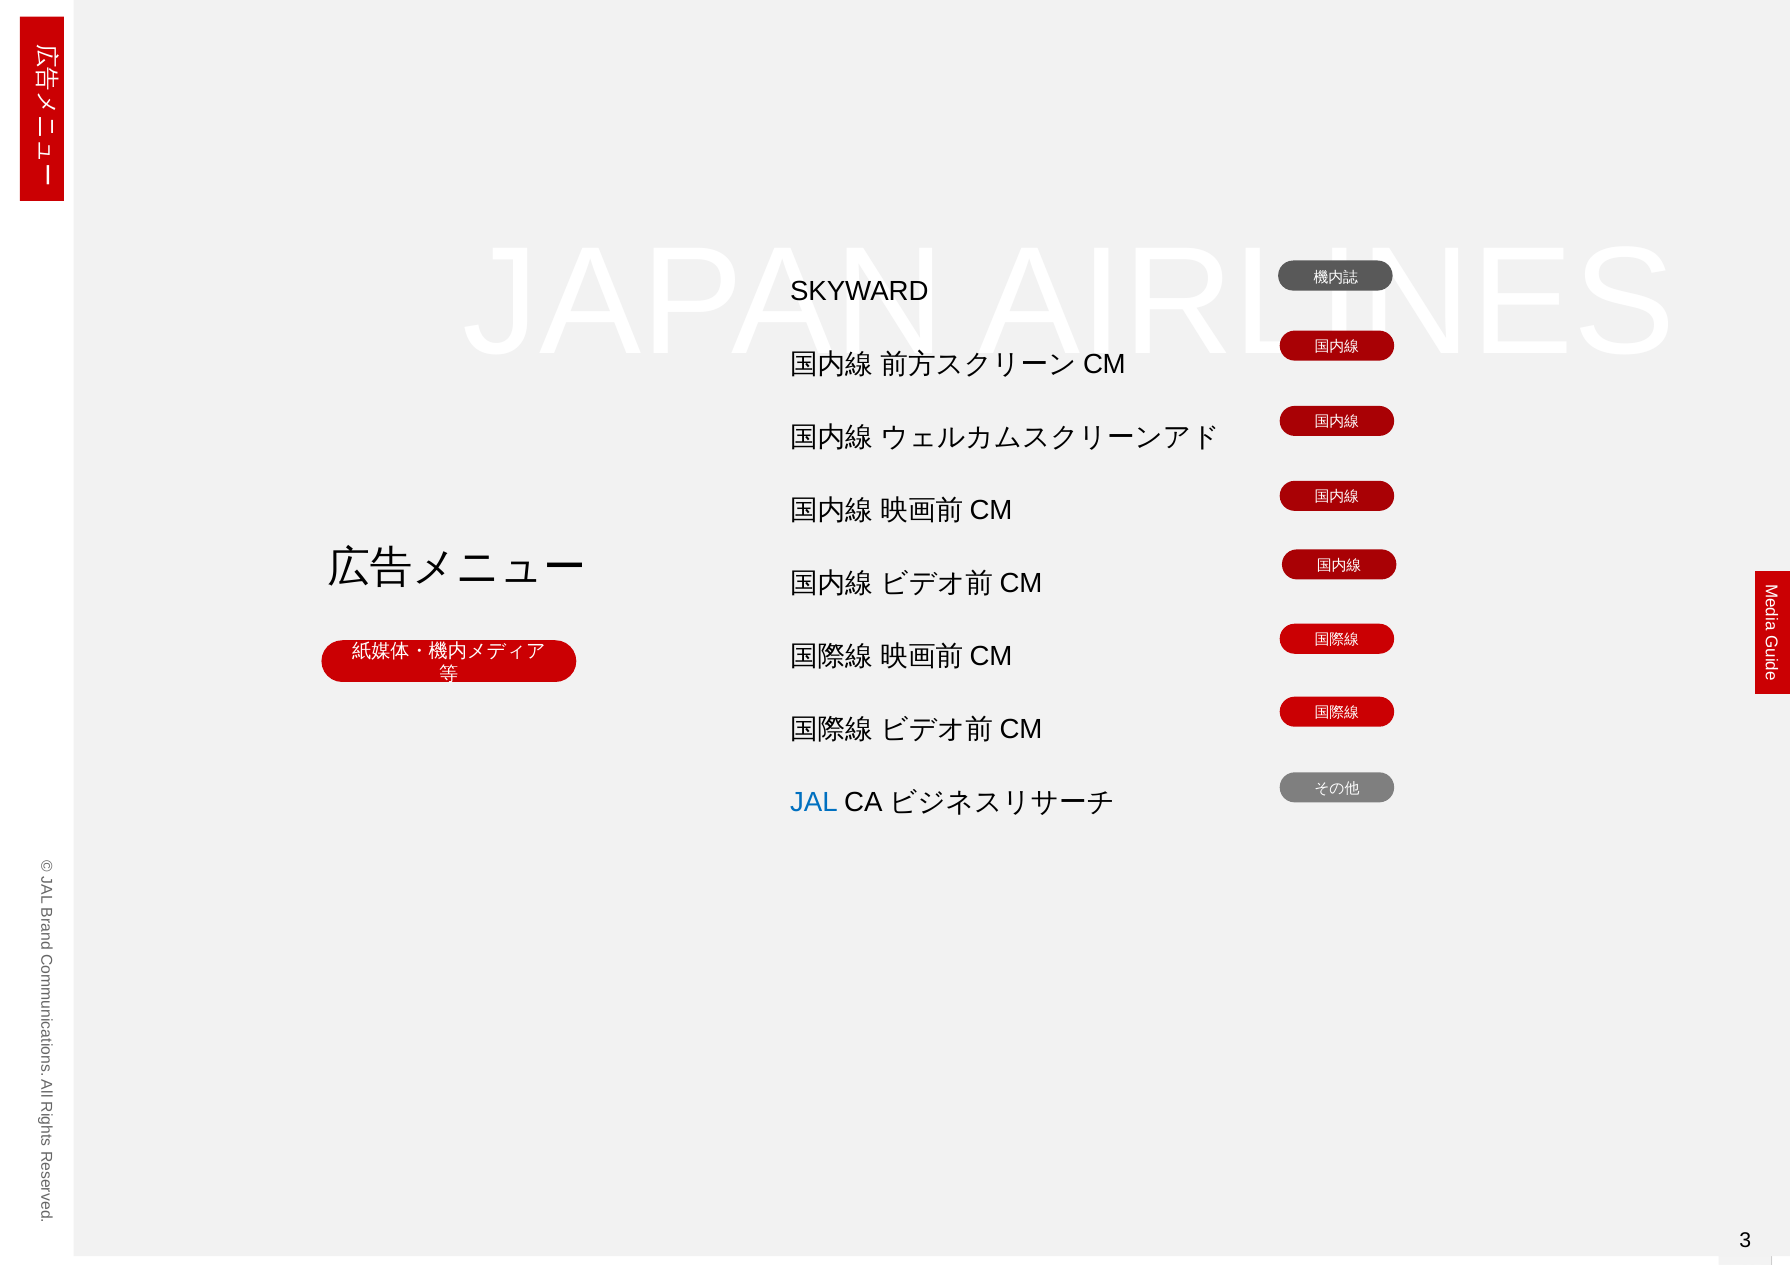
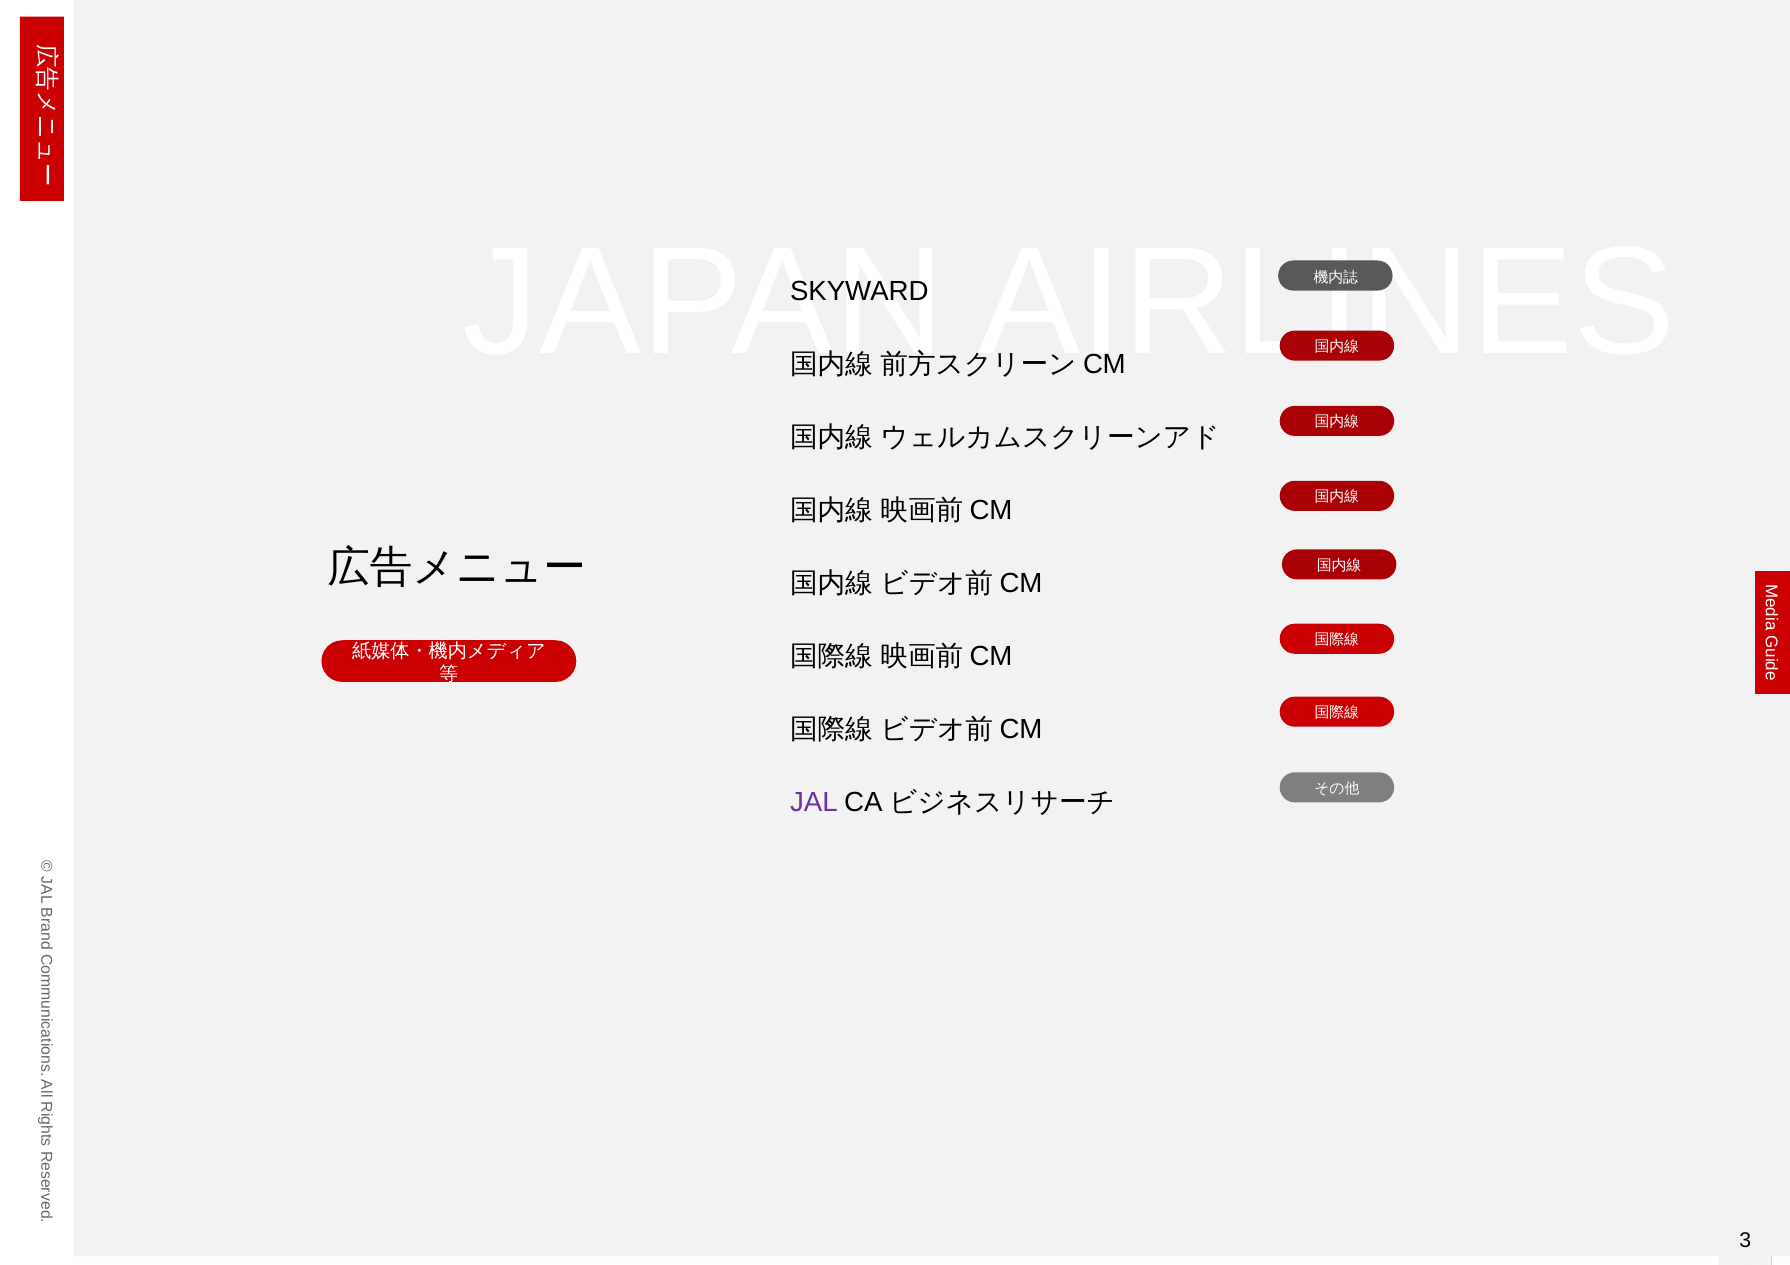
JAL colour: blue -> purple
